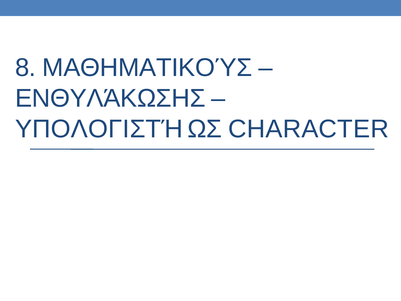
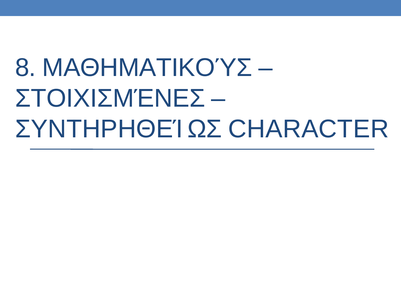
ΕΝΘΥΛΆΚΩΣΗΣ: ΕΝΘΥΛΆΚΩΣΗΣ -> ΣΤΟΙΧΙΣΜΈΝΕΣ
ΥΠΟΛΟΓΙΣΤΉ: ΥΠΟΛΟΓΙΣΤΉ -> ΣΥΝΤΗΡΗΘΕΊ
